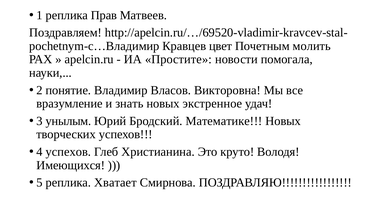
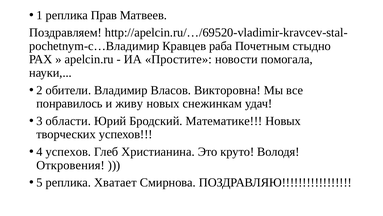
цвет: цвет -> раба
молить: молить -> стыдно
понятие: понятие -> обители
вразумление: вразумление -> понравилось
знать: знать -> живу
экстренное: экстренное -> снежинкам
унылым: унылым -> области
Имеющихся: Имеющихся -> Откровения
